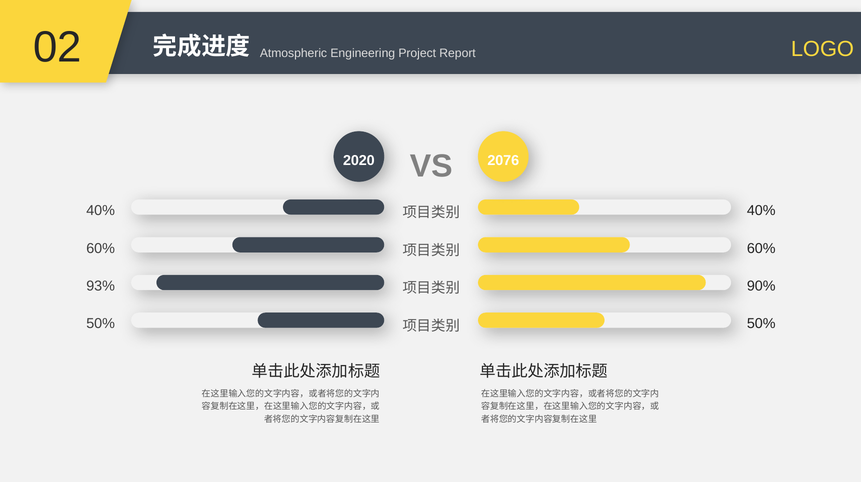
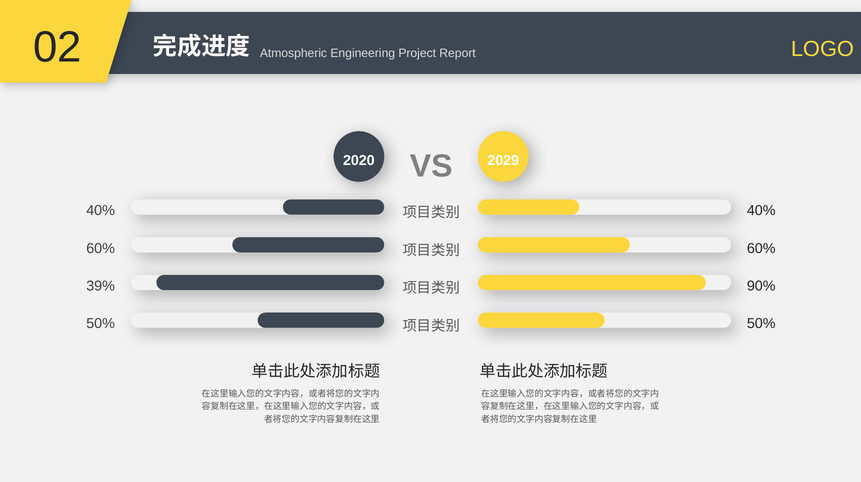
2076: 2076 -> 2029
93%: 93% -> 39%
